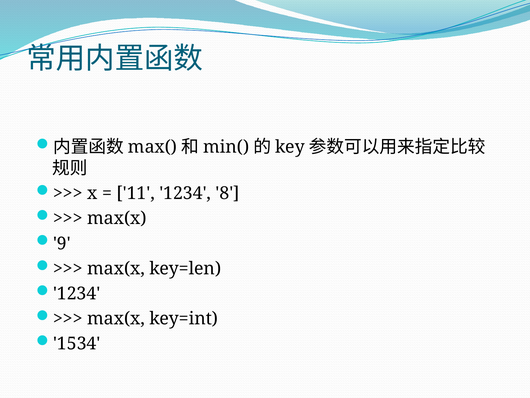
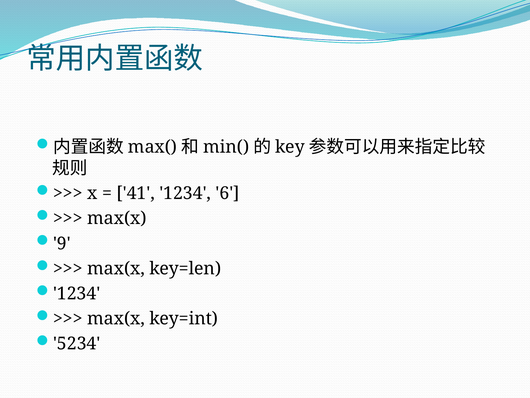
11: 11 -> 41
8: 8 -> 6
1534: 1534 -> 5234
